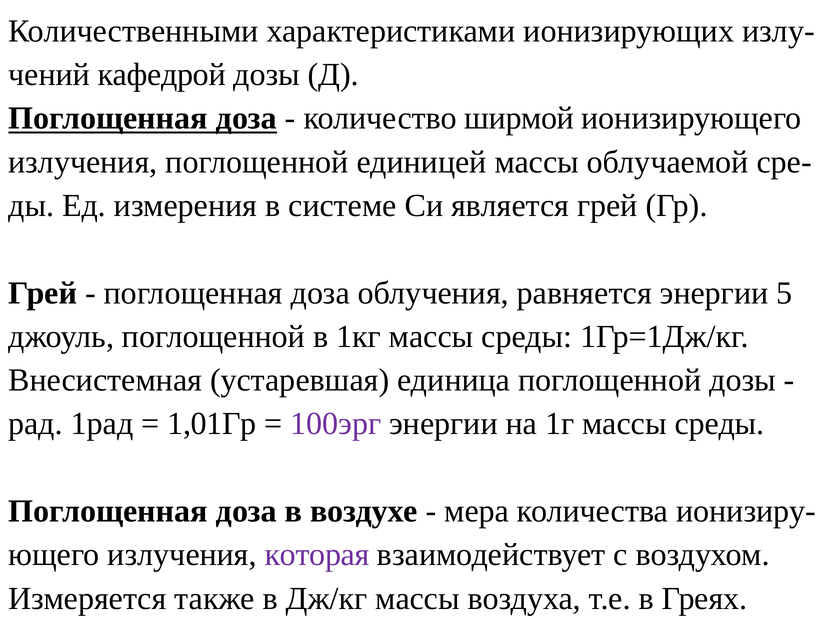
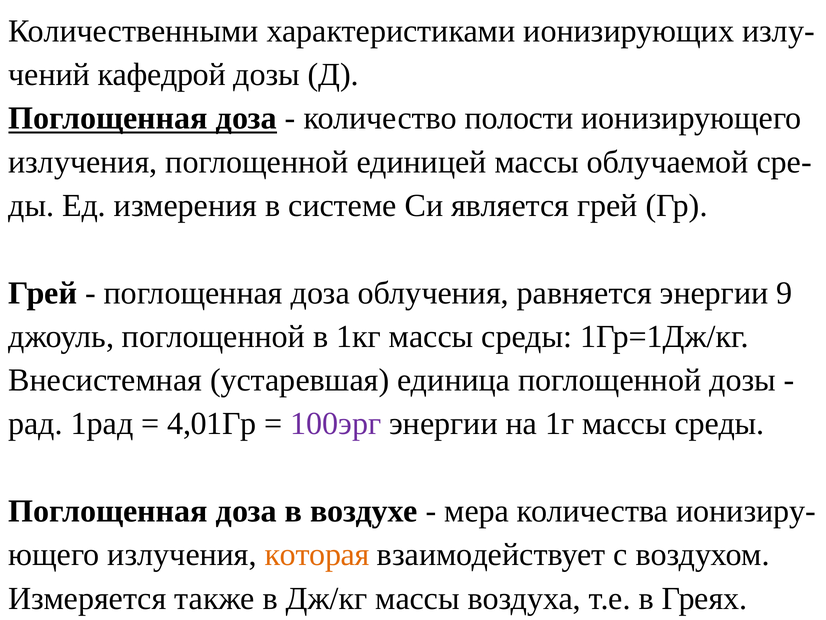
ширмой: ширмой -> полости
5: 5 -> 9
1,01Гр: 1,01Гр -> 4,01Гр
которая colour: purple -> orange
